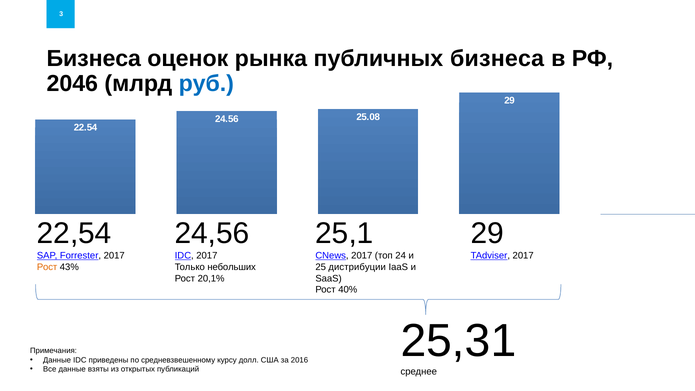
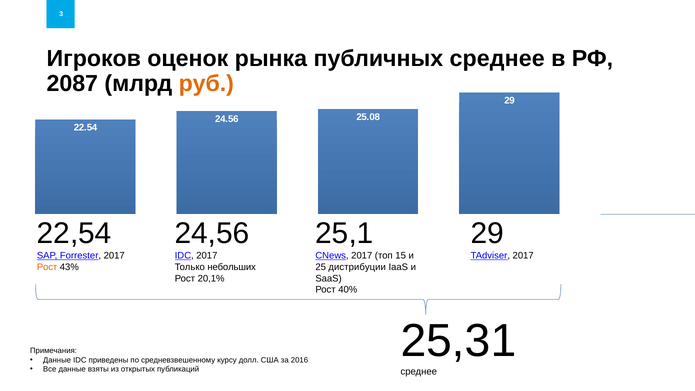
Бизнеса at (94, 58): Бизнеса -> Игроков
публичных бизнеса: бизнеса -> среднее
2046: 2046 -> 2087
руб colour: blue -> orange
24: 24 -> 15
